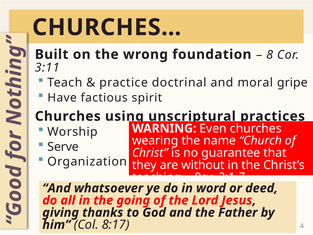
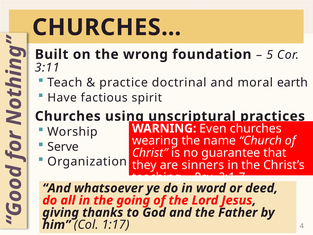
8: 8 -> 5
gripe: gripe -> earth
without: without -> sinners
8:17: 8:17 -> 1:17
